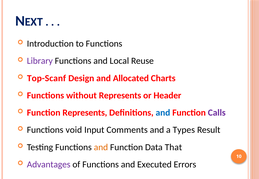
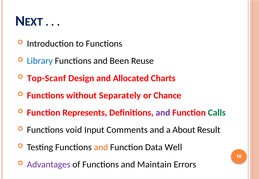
Library colour: purple -> blue
Local: Local -> Been
without Represents: Represents -> Separately
Header: Header -> Chance
and at (163, 113) colour: blue -> purple
Calls colour: purple -> green
Types: Types -> About
That: That -> Well
Executed: Executed -> Maintain
